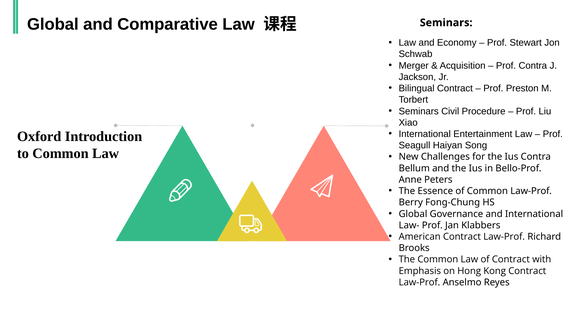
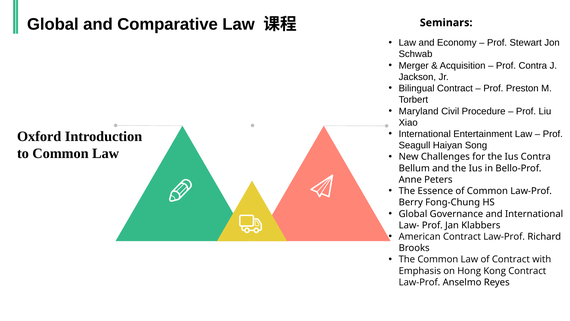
Seminars at (419, 111): Seminars -> Maryland
